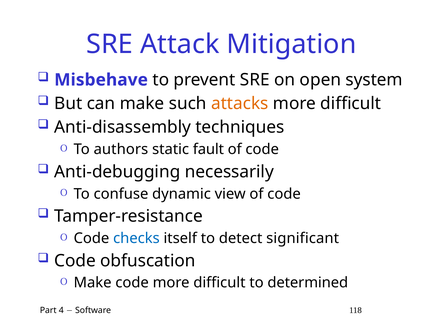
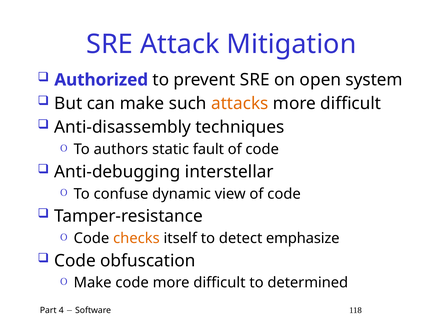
Misbehave: Misbehave -> Authorized
necessarily: necessarily -> interstellar
checks colour: blue -> orange
significant: significant -> emphasize
